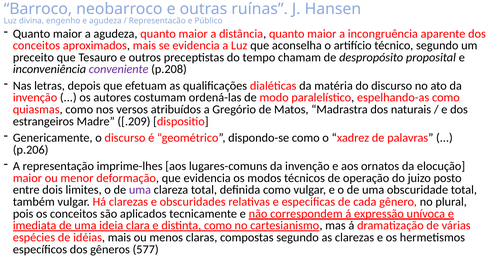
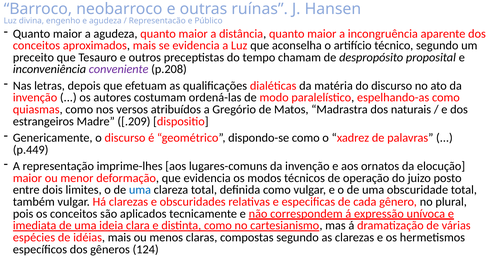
p.206: p.206 -> p.449
uma at (140, 190) colour: purple -> blue
577: 577 -> 124
